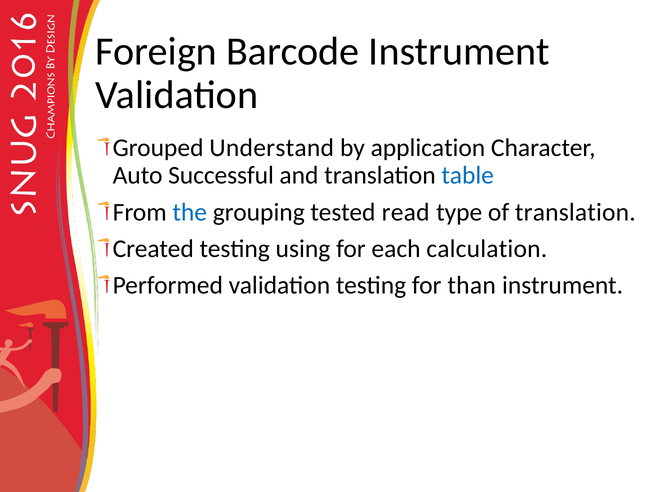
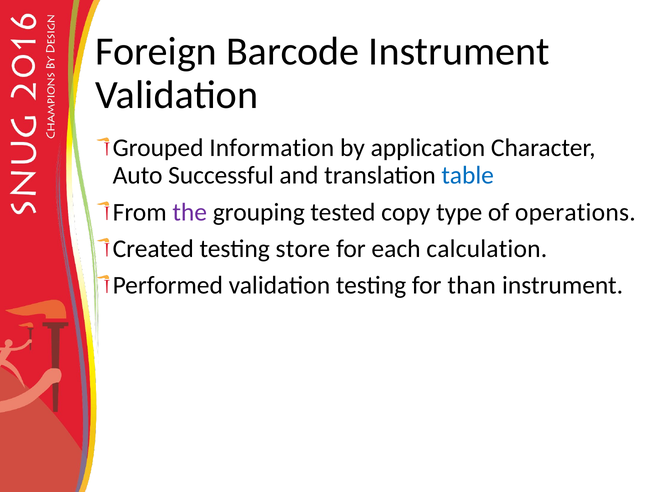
Understand: Understand -> Information
the colour: blue -> purple
read: read -> copy
of translation: translation -> operations
using: using -> store
